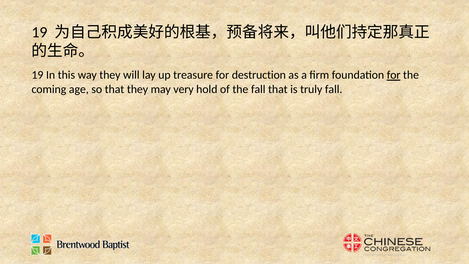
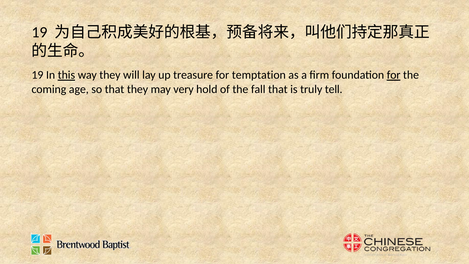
this underline: none -> present
destruction: destruction -> temptation
truly fall: fall -> tell
